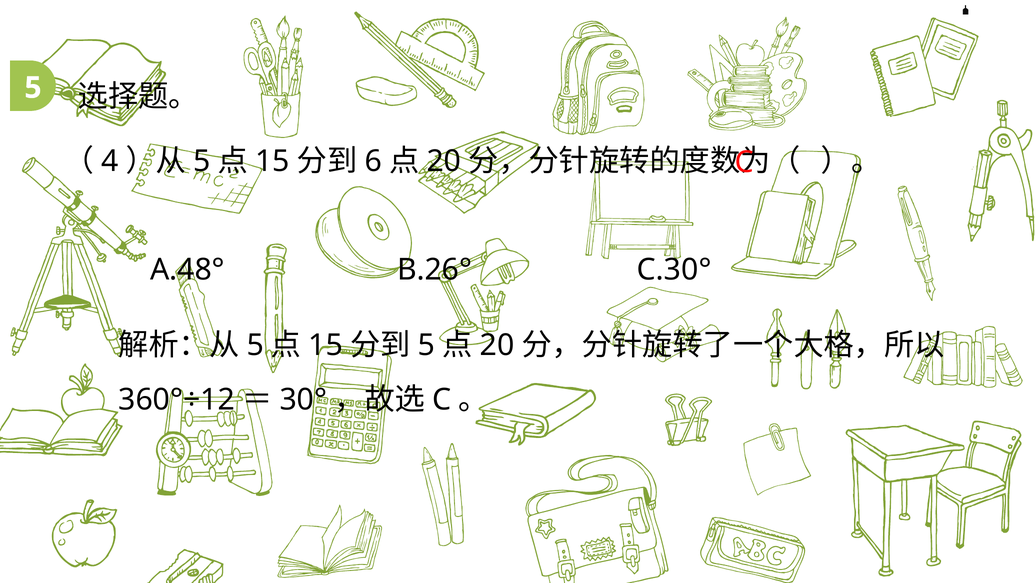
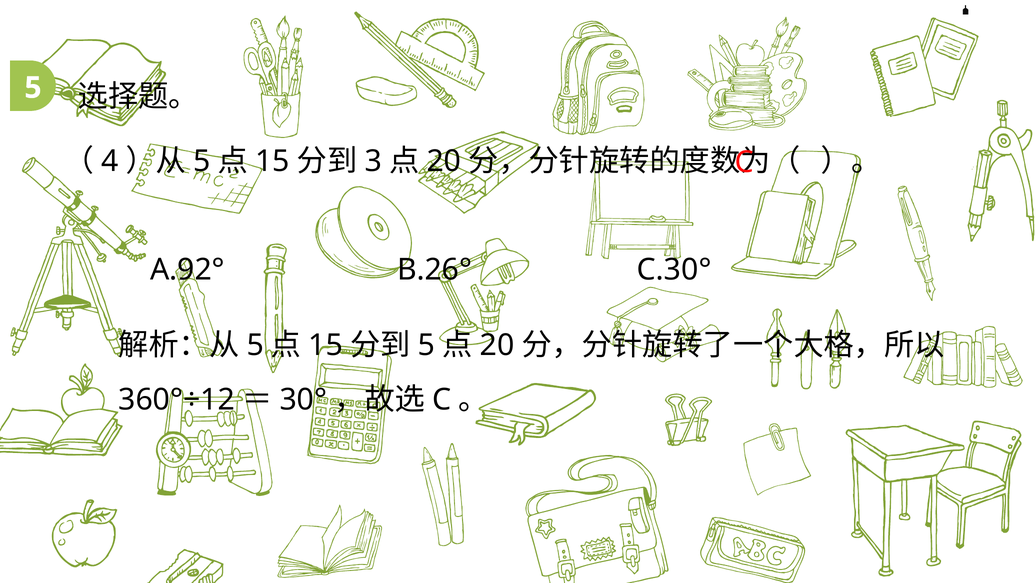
6: 6 -> 3
A.48°: A.48° -> A.92°
